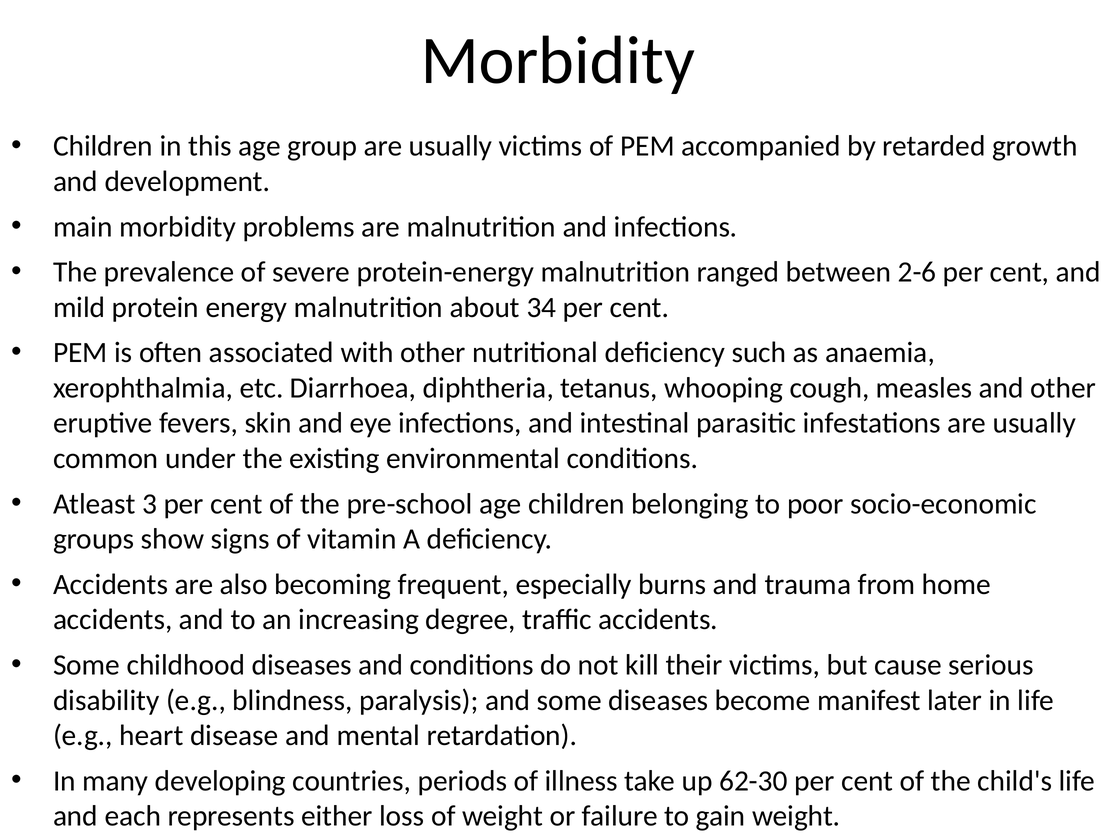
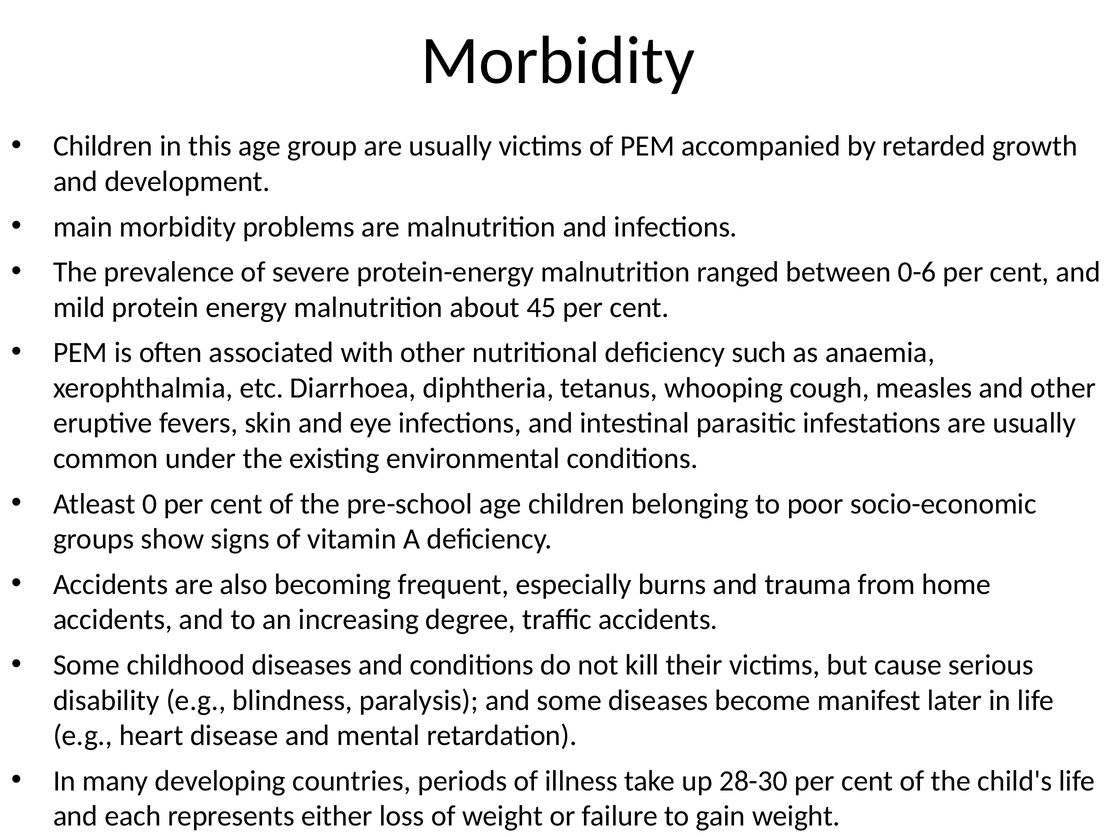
2-6: 2-6 -> 0-6
34: 34 -> 45
3: 3 -> 0
62-30: 62-30 -> 28-30
